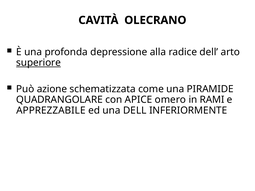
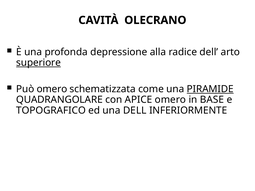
Può azione: azione -> omero
PIRAMIDE underline: none -> present
RAMI: RAMI -> BASE
APPREZZABILE: APPREZZABILE -> TOPOGRAFICO
